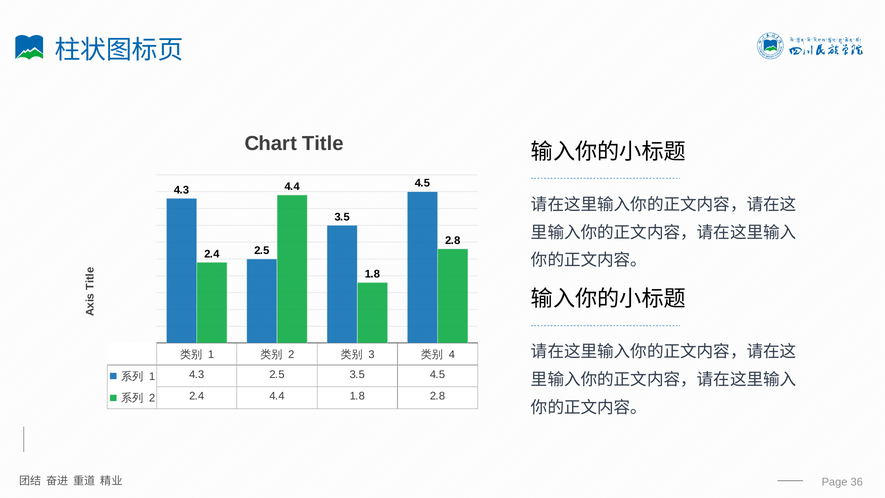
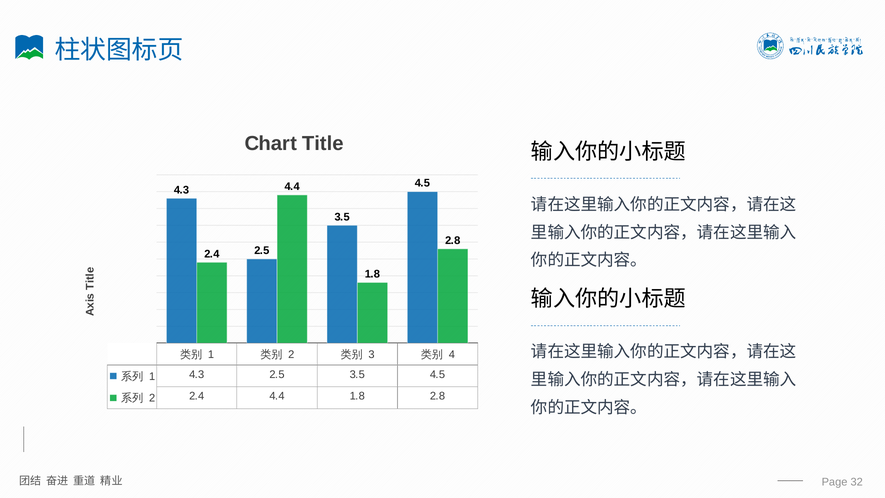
36: 36 -> 32
